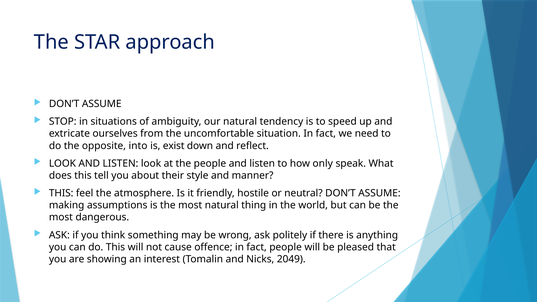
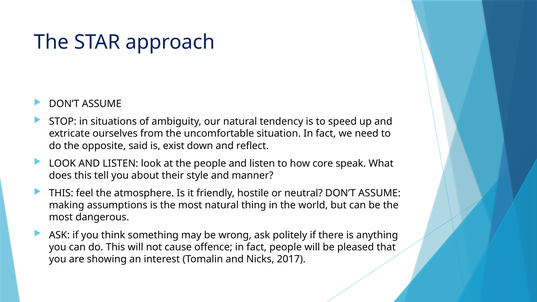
into: into -> said
only: only -> core
2049: 2049 -> 2017
